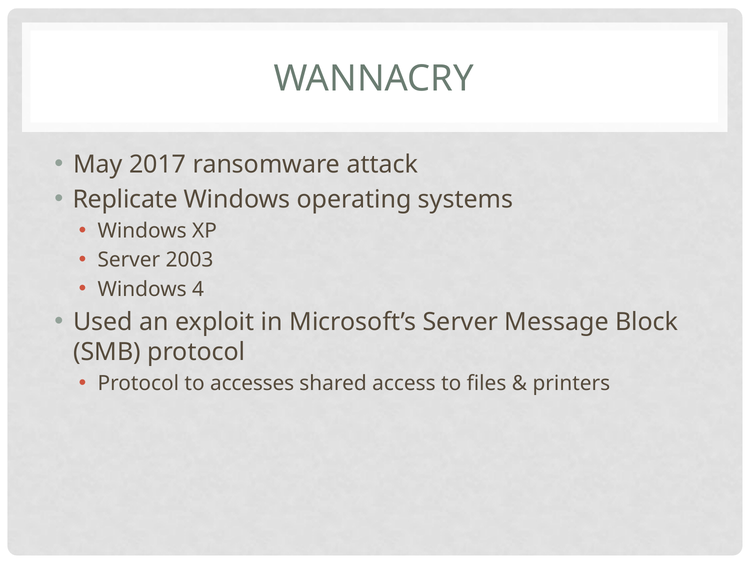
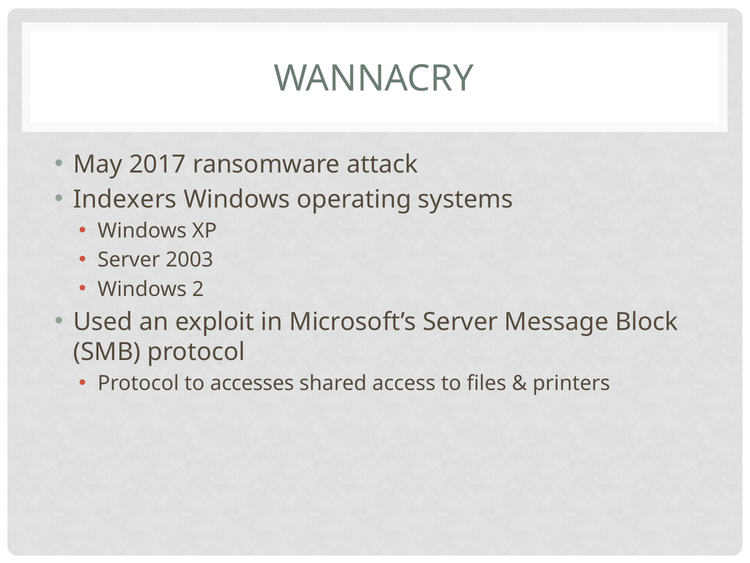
Replicate: Replicate -> Indexers
4: 4 -> 2
